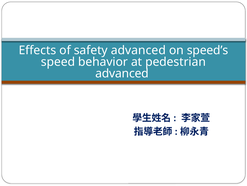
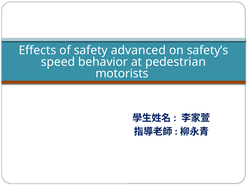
speed’s: speed’s -> safety’s
advanced at (122, 73): advanced -> motorists
